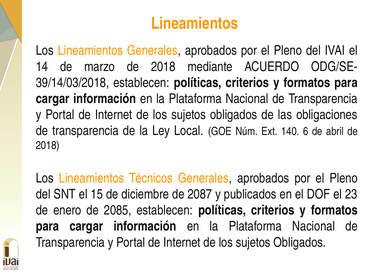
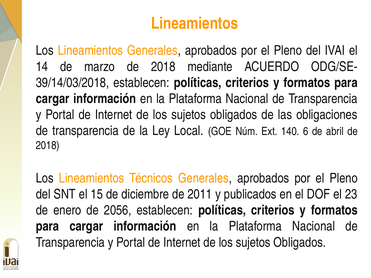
2087: 2087 -> 2011
2085: 2085 -> 2056
